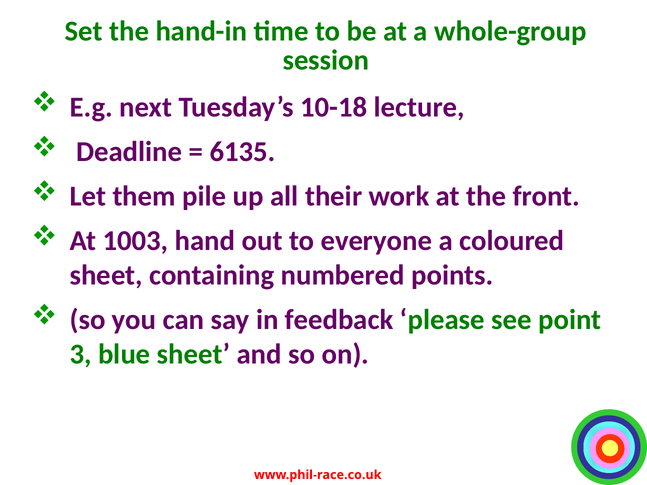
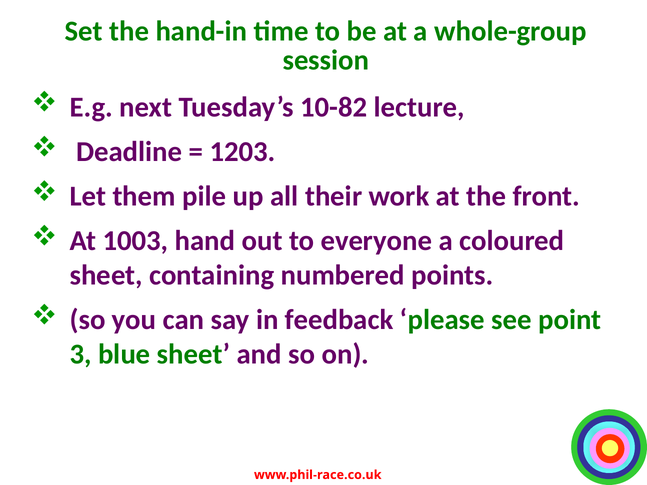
10-18: 10-18 -> 10-82
6135: 6135 -> 1203
